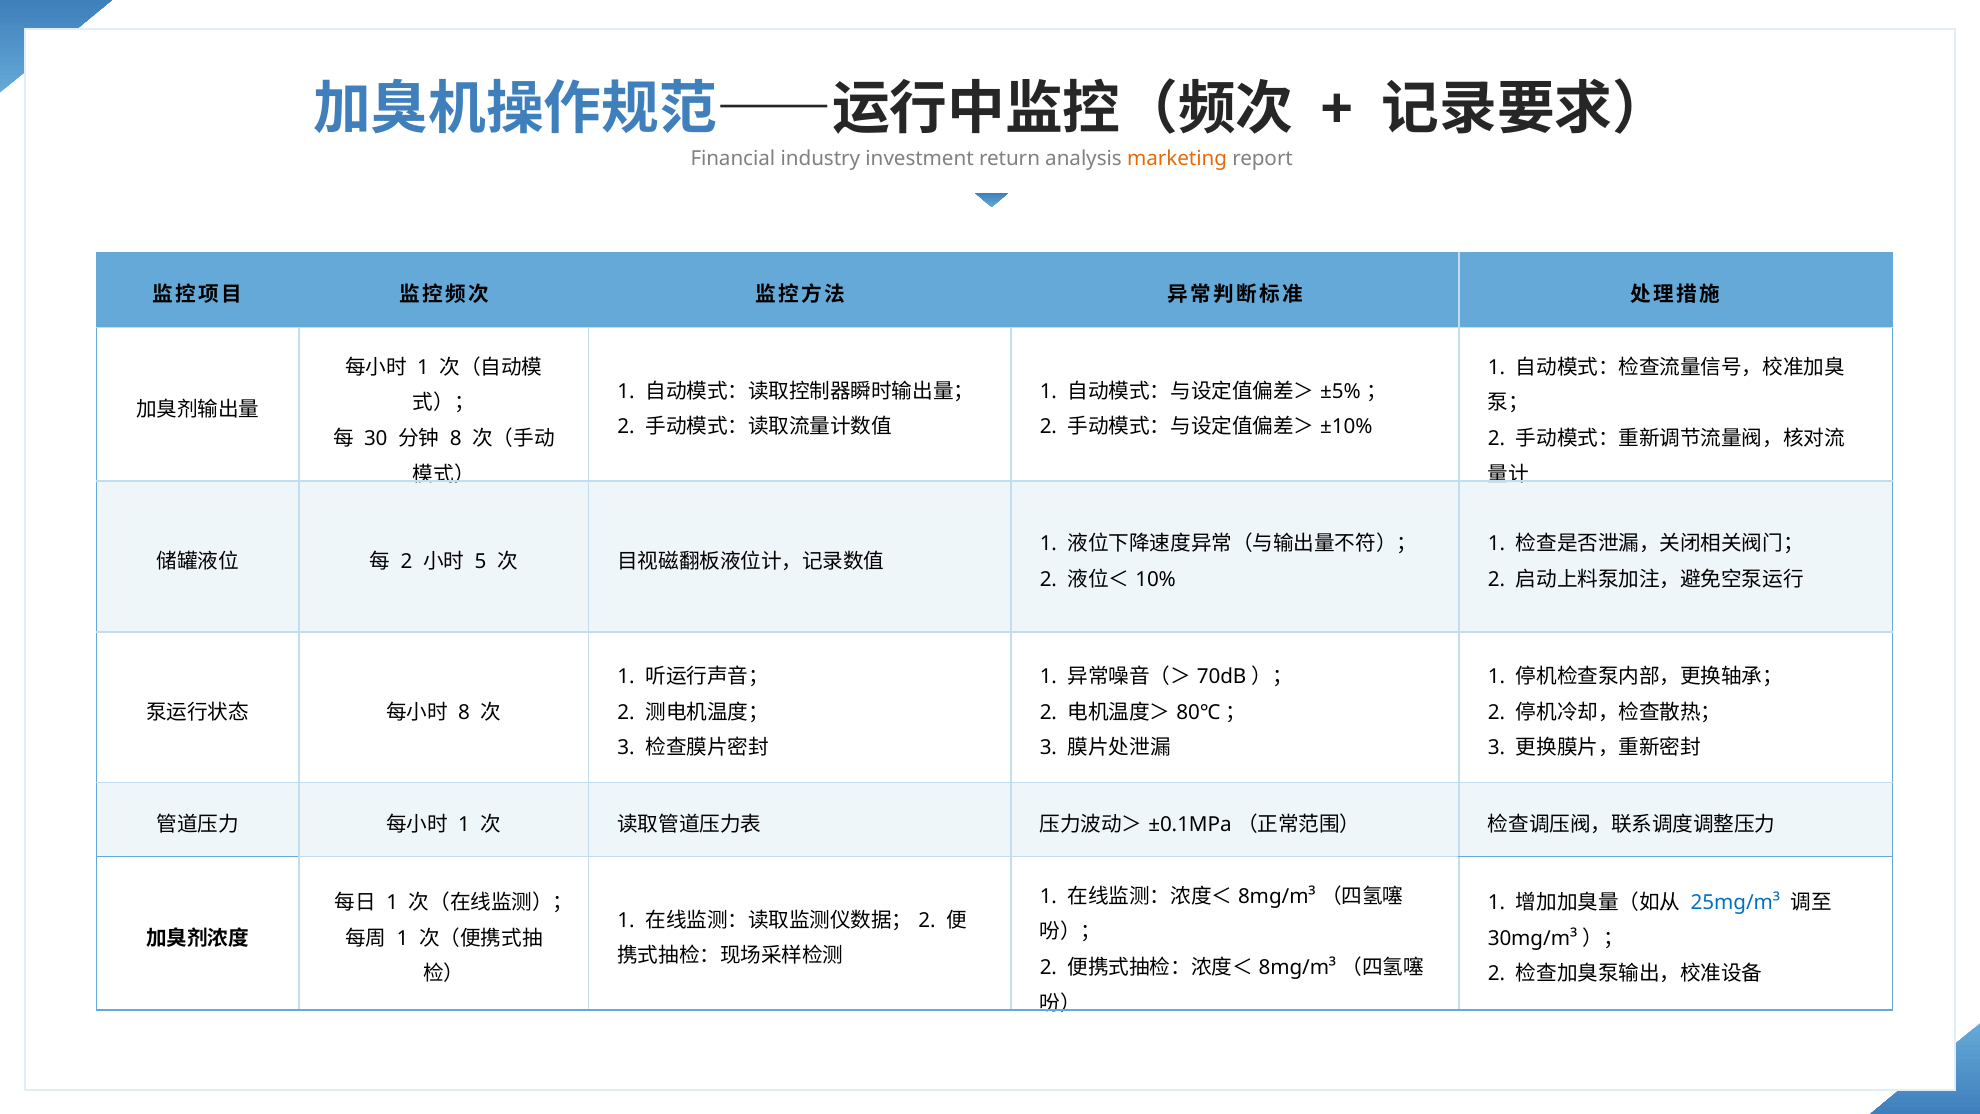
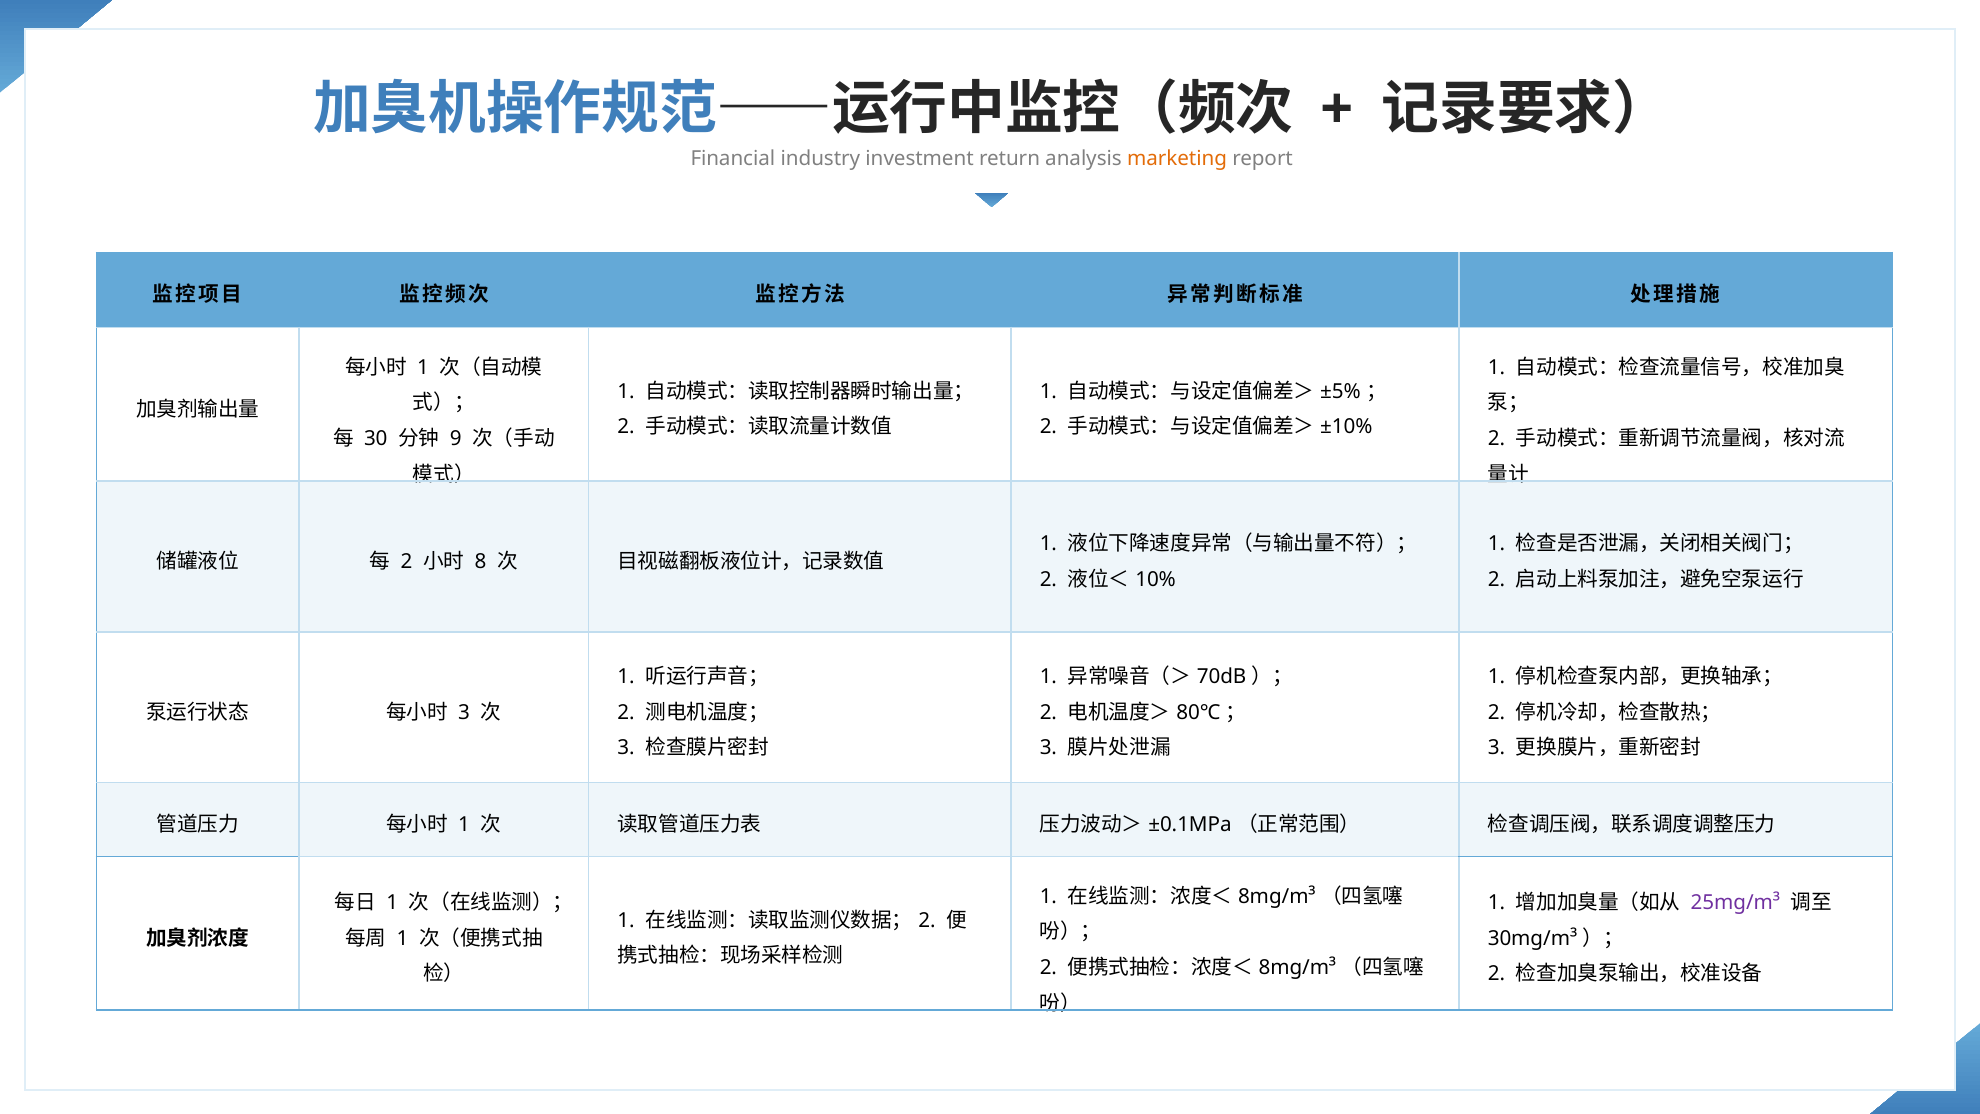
8 at (456, 439): 8 -> 9
5: 5 -> 8
8 at (464, 712): 8 -> 3
25mg/m³ colour: blue -> purple
